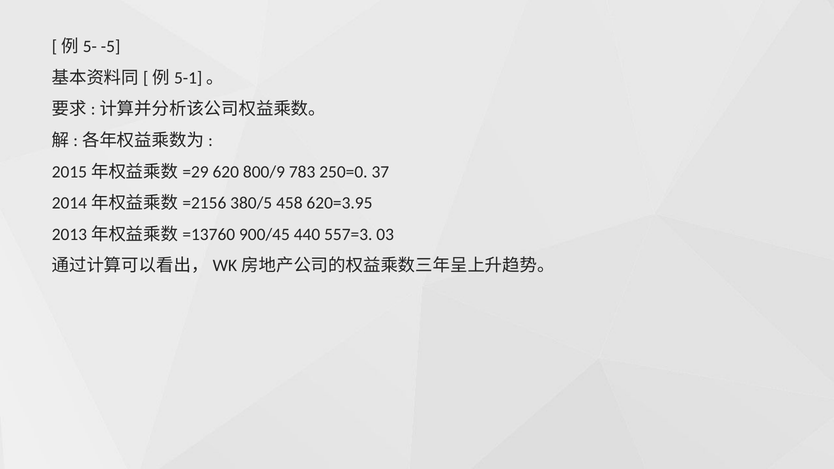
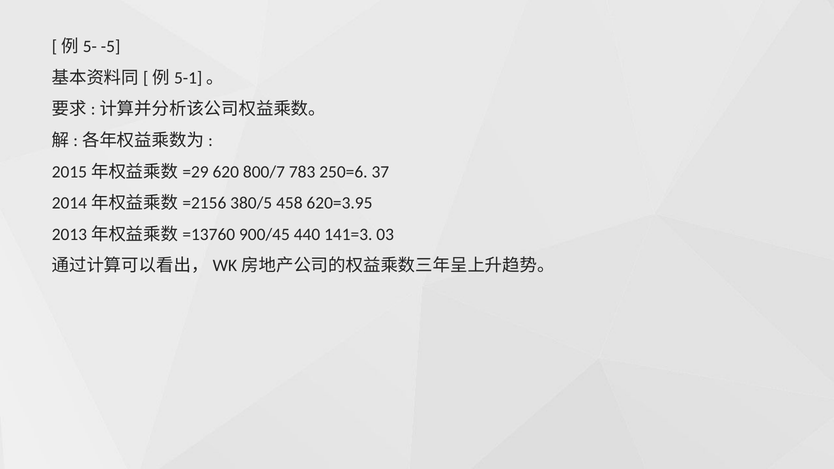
800/9: 800/9 -> 800/7
250=0: 250=0 -> 250=6
557=3: 557=3 -> 141=3
